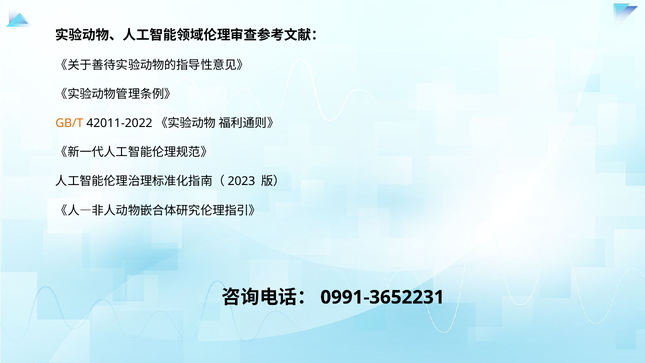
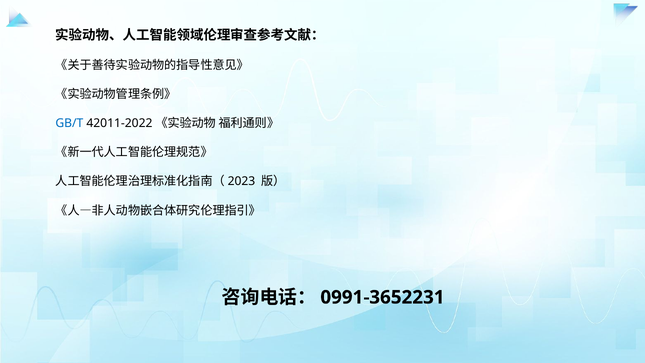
GB/T colour: orange -> blue
